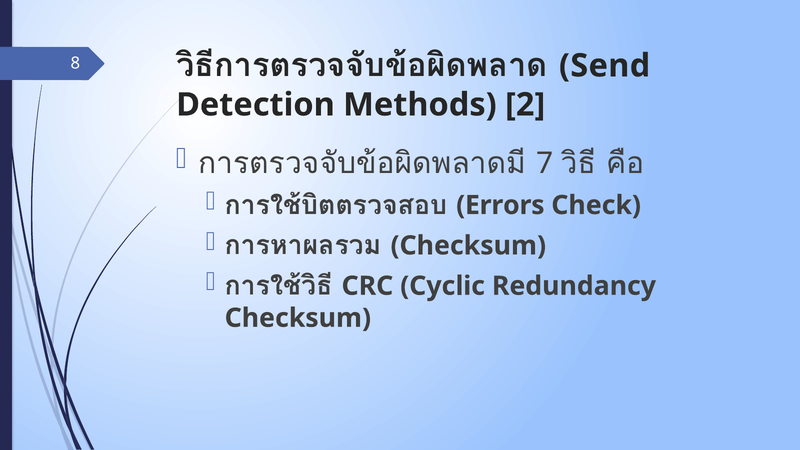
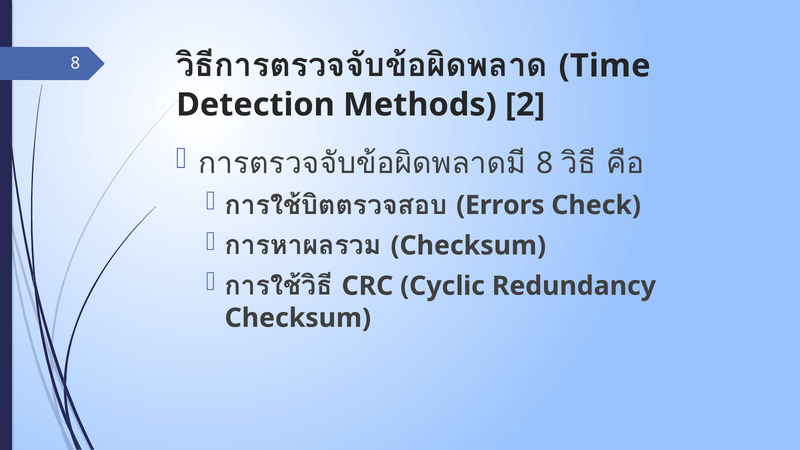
Send: Send -> Time
7 at (545, 163): 7 -> 8
